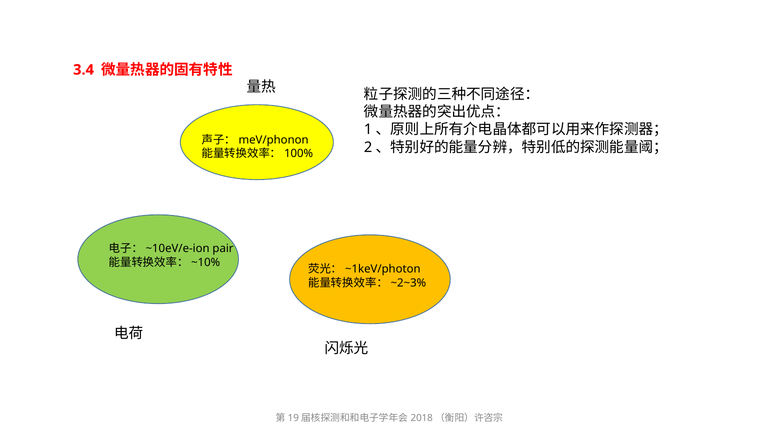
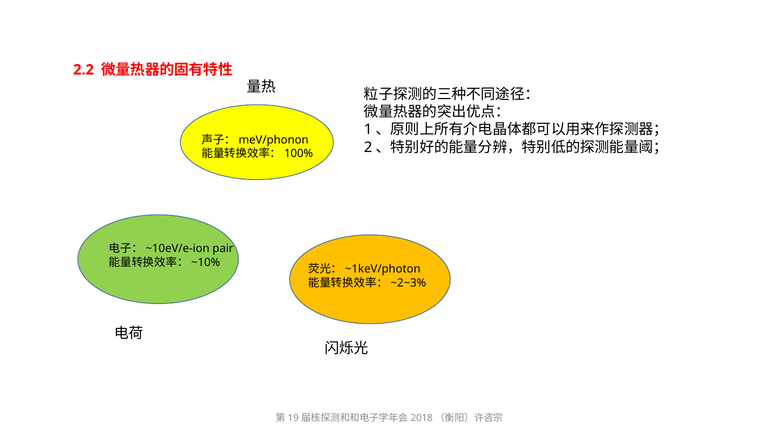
3.4: 3.4 -> 2.2
